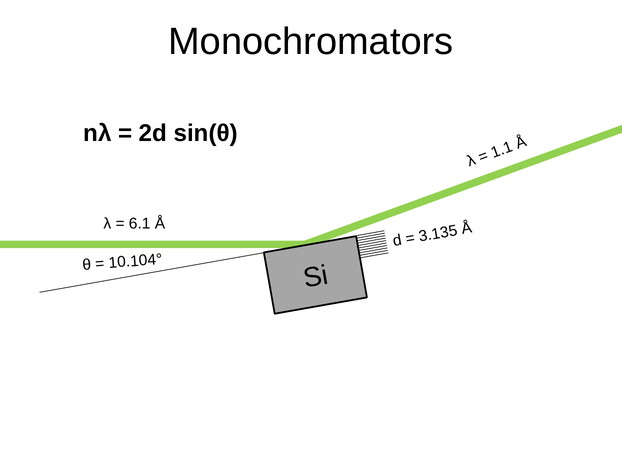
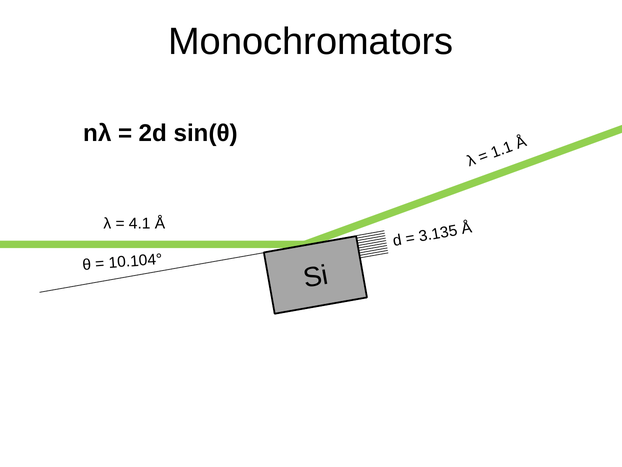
6.1: 6.1 -> 4.1
